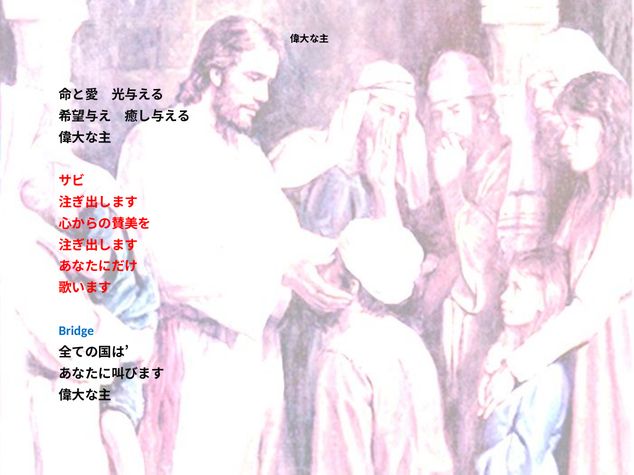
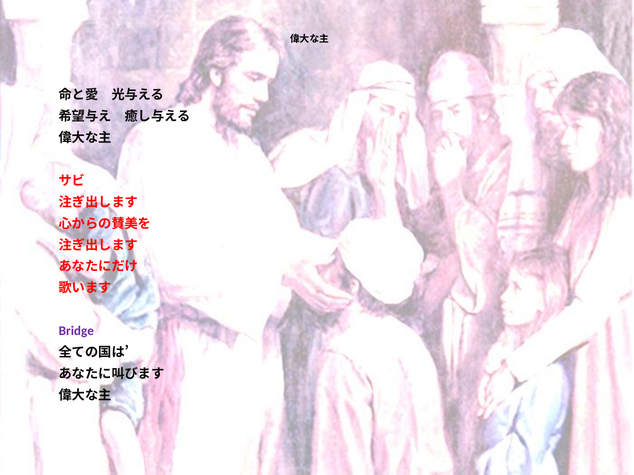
Bridge colour: blue -> purple
